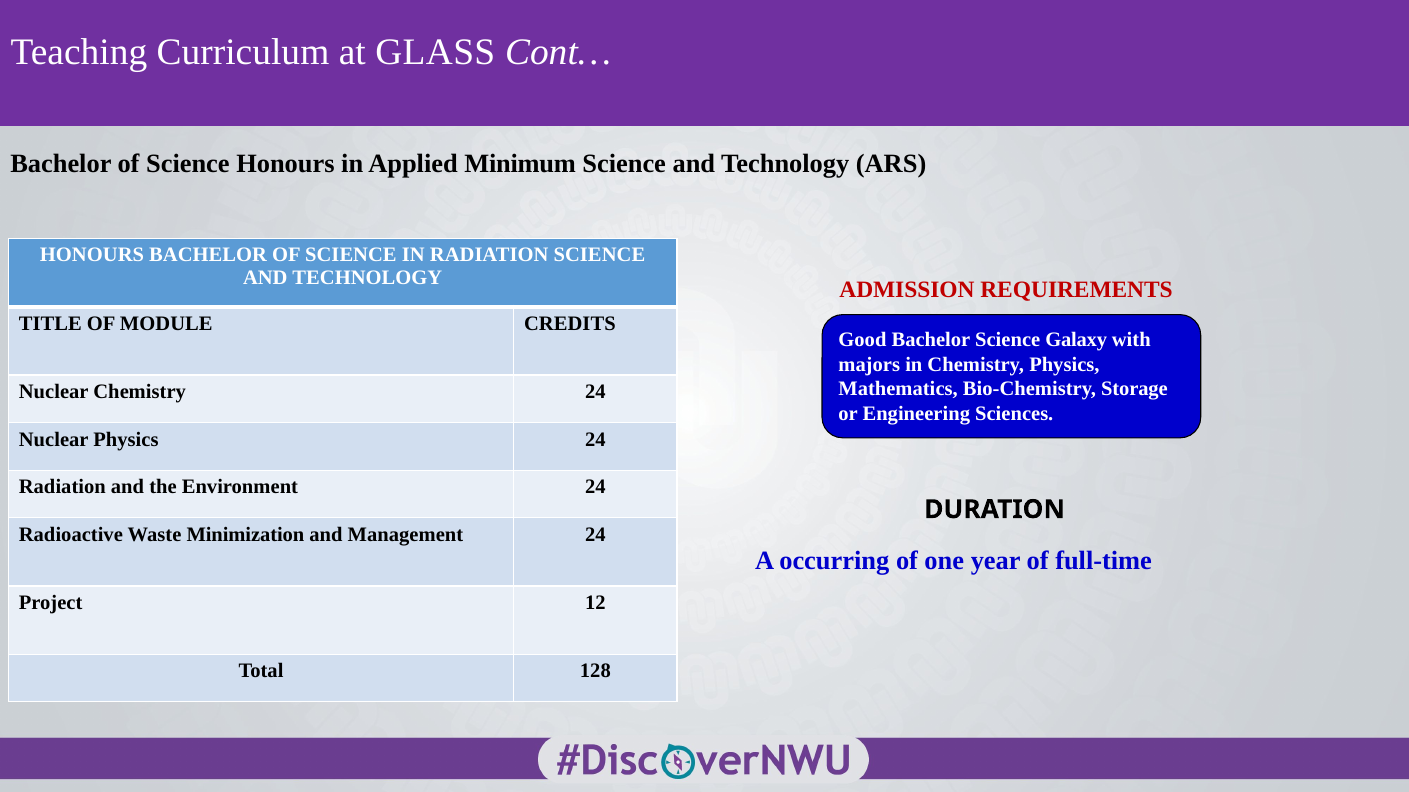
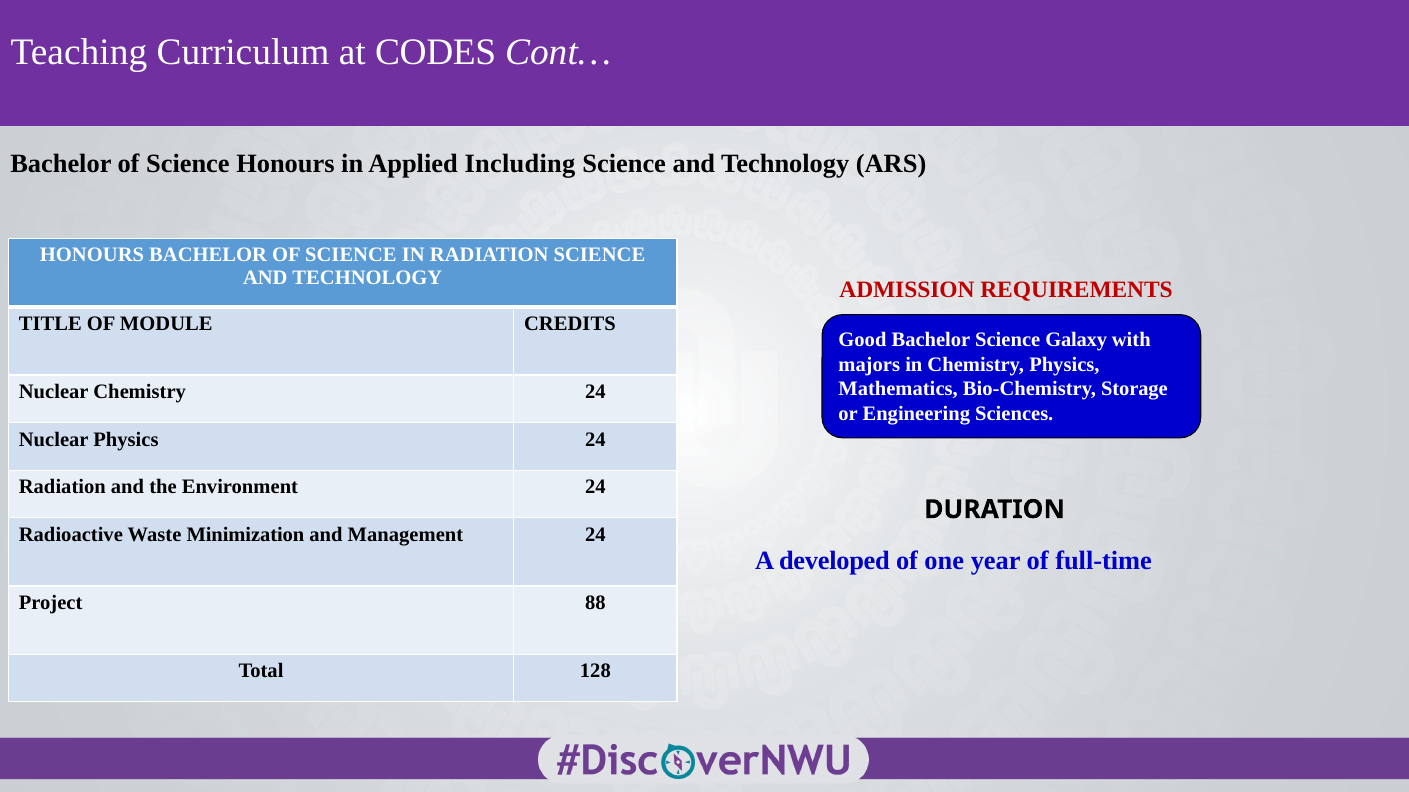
GLASS: GLASS -> CODES
Minimum: Minimum -> Including
occurring: occurring -> developed
12: 12 -> 88
